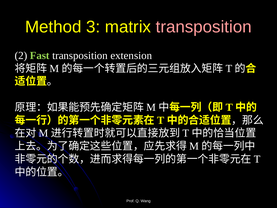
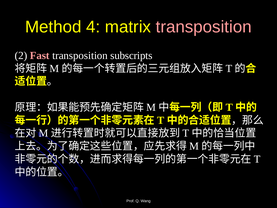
3: 3 -> 4
Fast colour: light green -> pink
extension: extension -> subscripts
